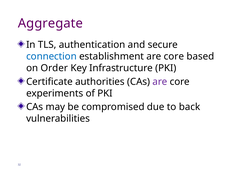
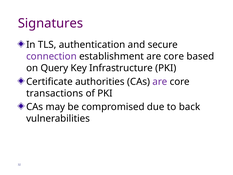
Aggregate: Aggregate -> Signatures
connection colour: blue -> purple
Order: Order -> Query
experiments: experiments -> transactions
